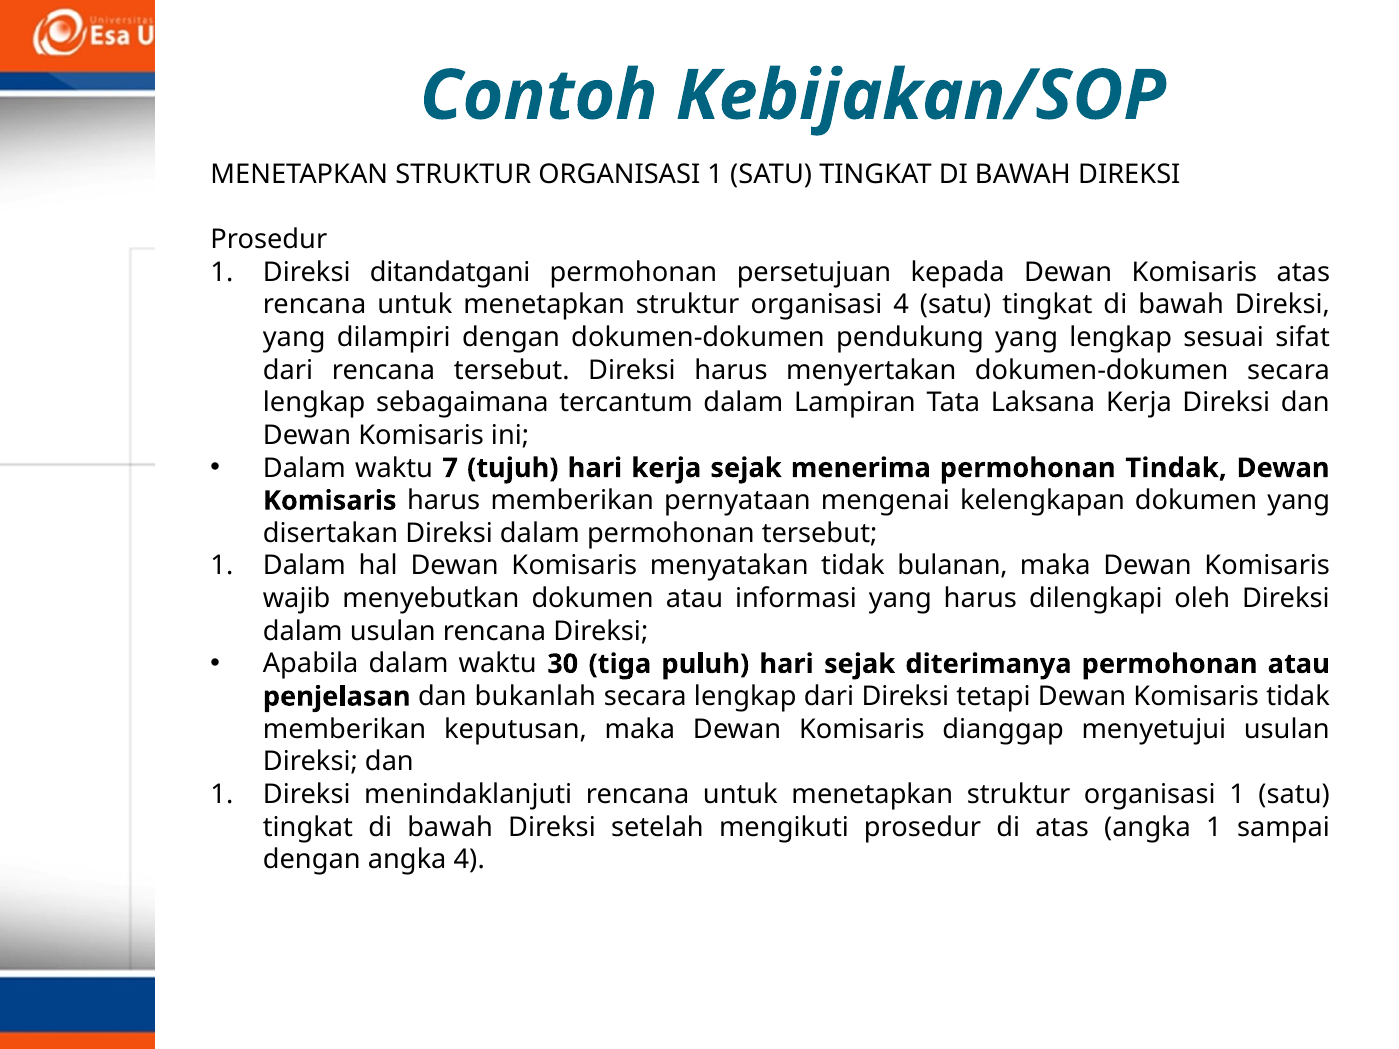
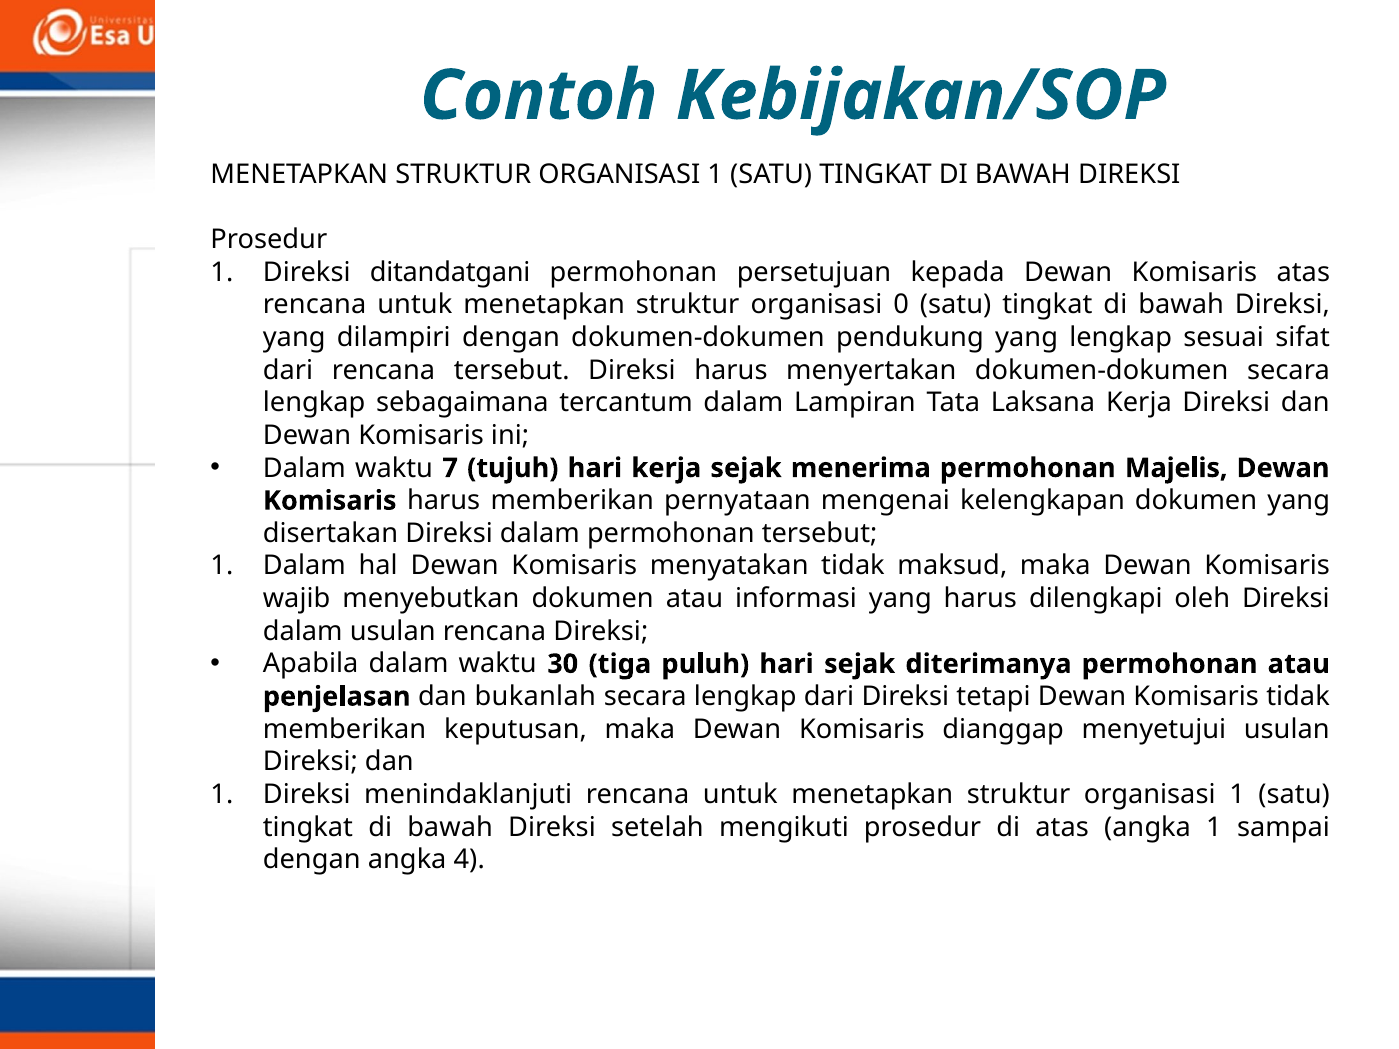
organisasi 4: 4 -> 0
Tindak: Tindak -> Majelis
bulanan: bulanan -> maksud
